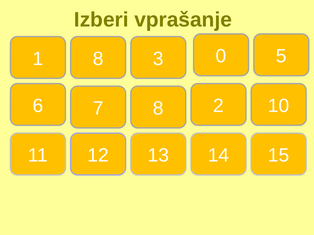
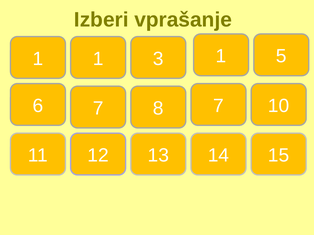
1 8: 8 -> 1
3 0: 0 -> 1
8 2: 2 -> 7
